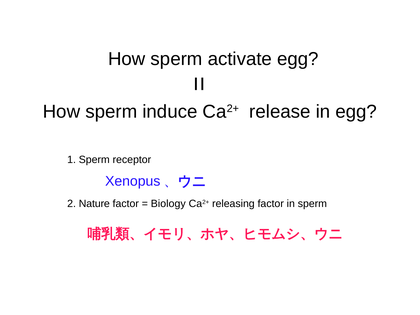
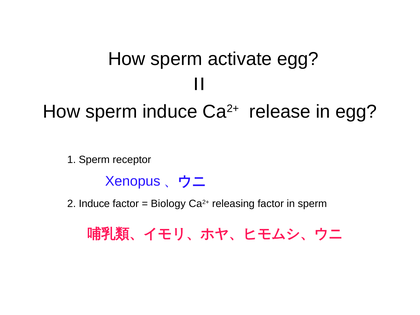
2 Nature: Nature -> Induce
